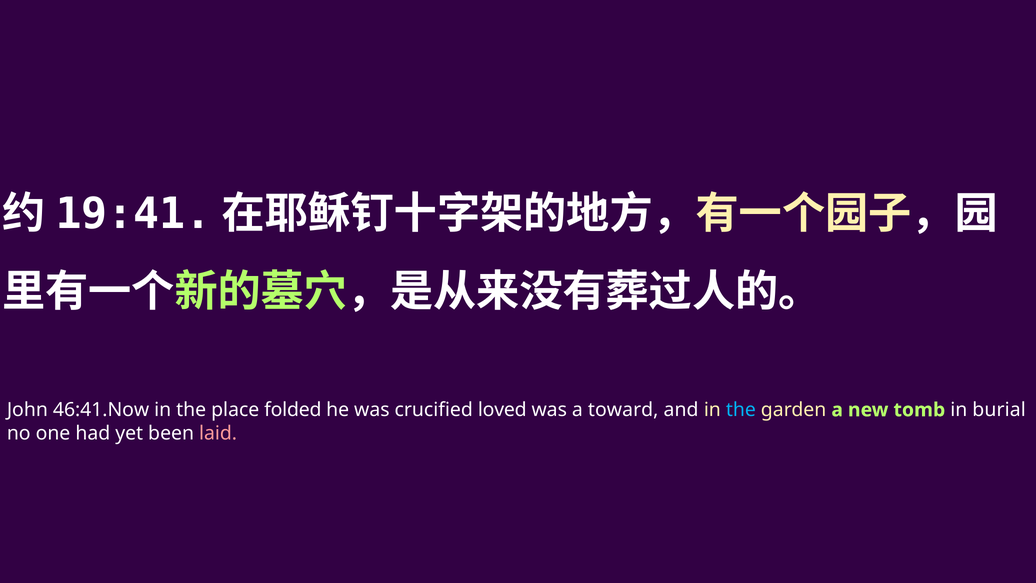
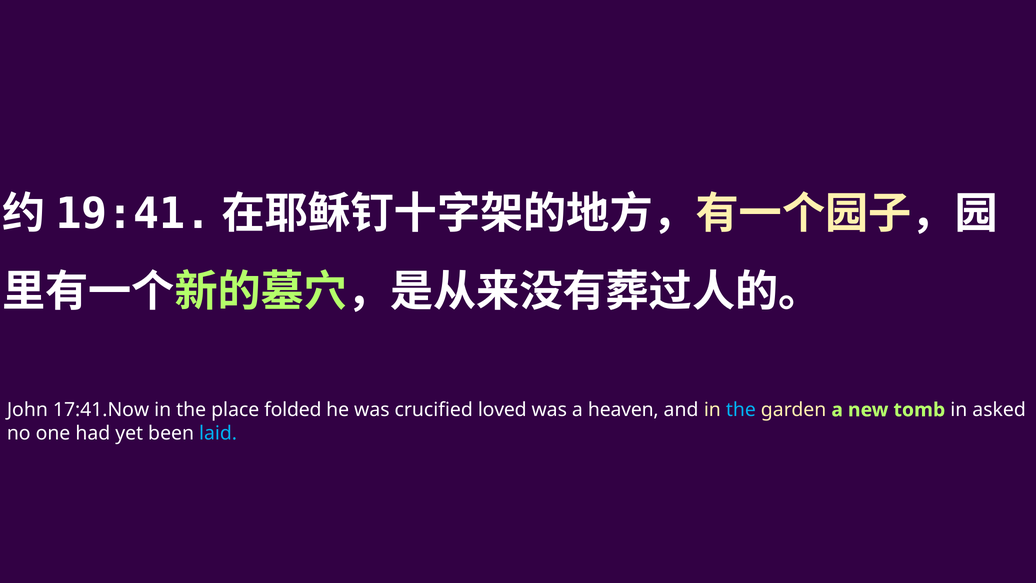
46:41.Now: 46:41.Now -> 17:41.Now
toward: toward -> heaven
burial: burial -> asked
laid colour: pink -> light blue
